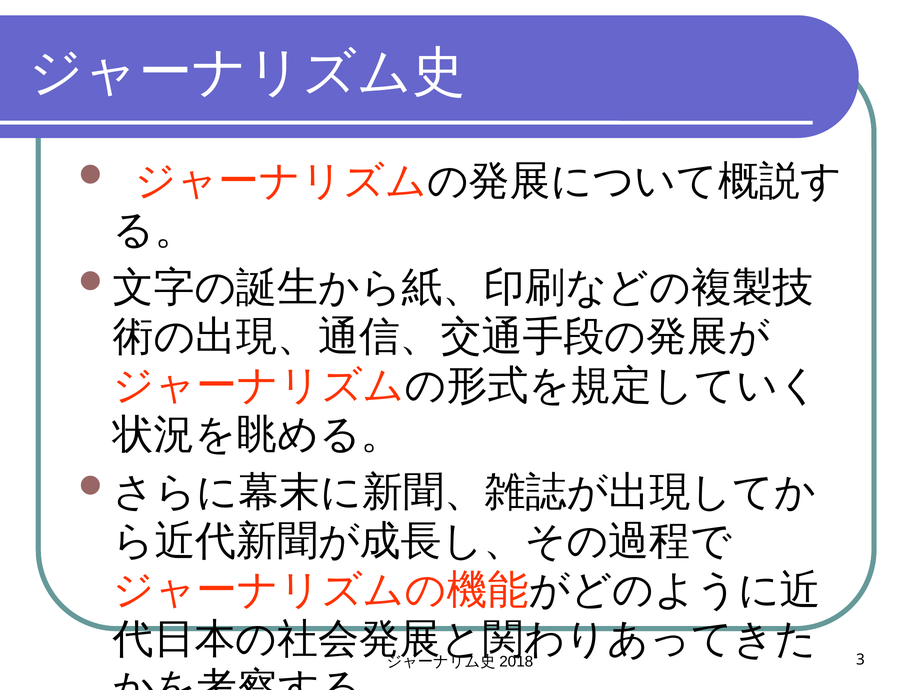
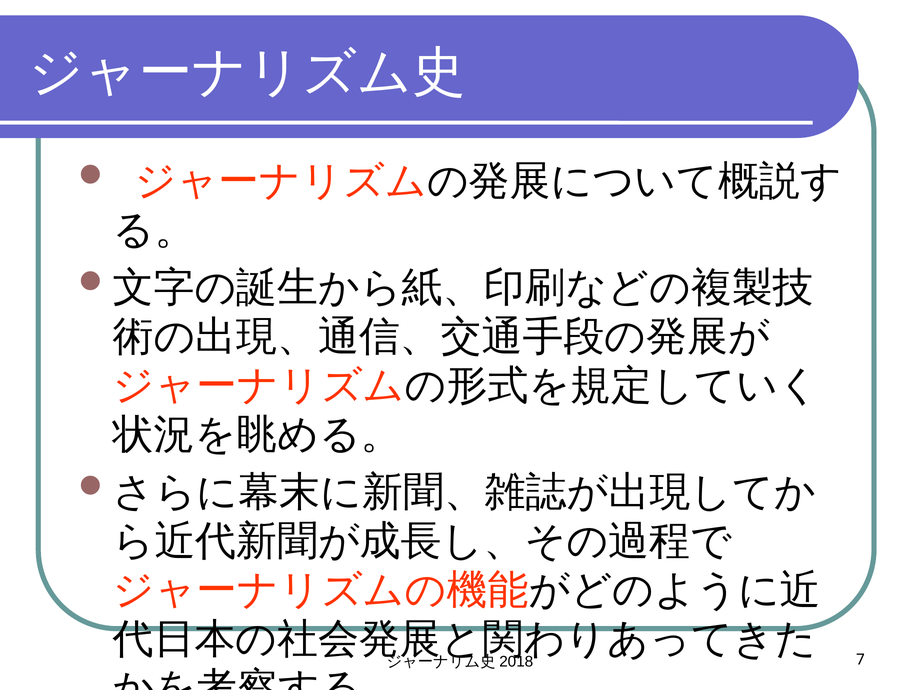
3: 3 -> 7
